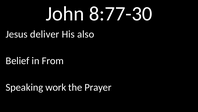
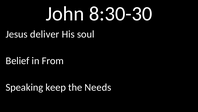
8:77-30: 8:77-30 -> 8:30-30
also: also -> soul
work: work -> keep
Prayer: Prayer -> Needs
